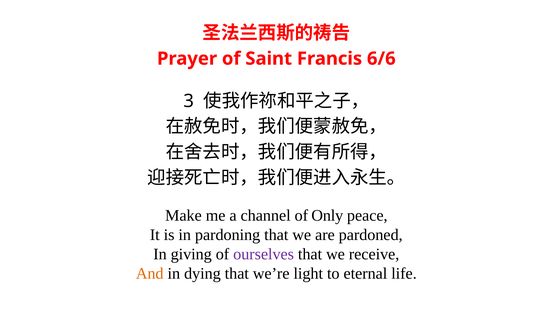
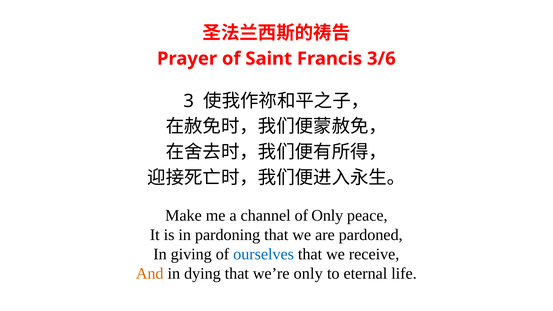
6/6: 6/6 -> 3/6
ourselves colour: purple -> blue
we’re light: light -> only
